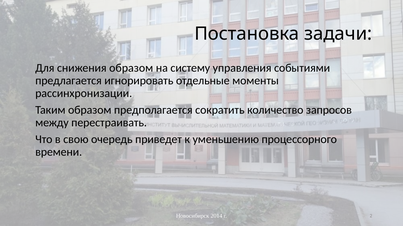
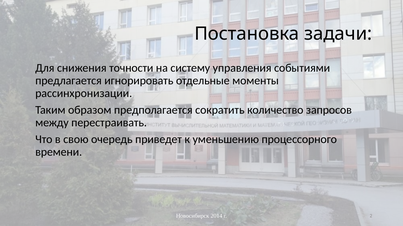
снижения образом: образом -> точности
